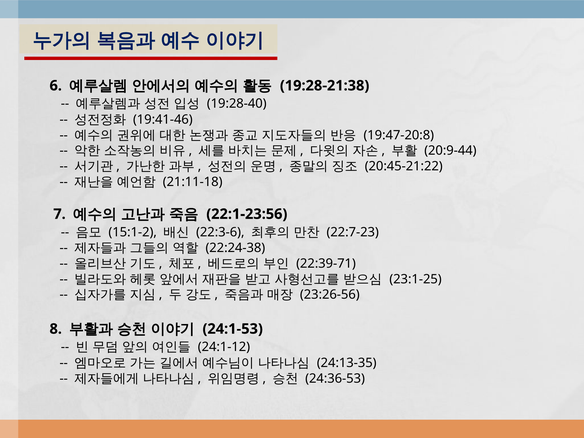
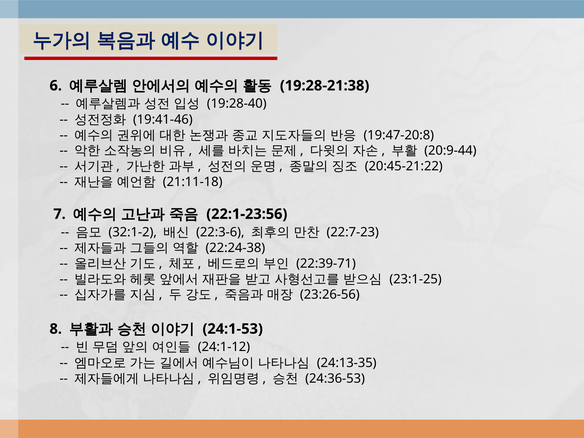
15:1-2: 15:1-2 -> 32:1-2
